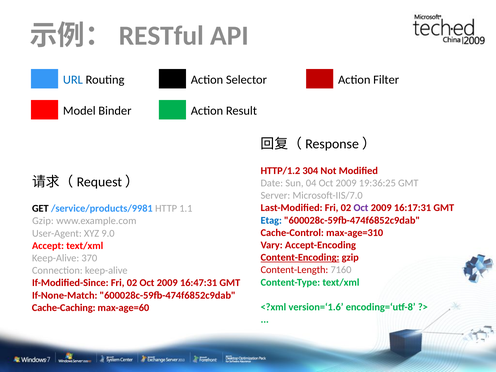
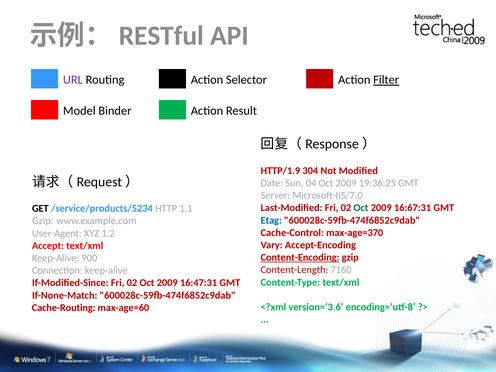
URL colour: blue -> purple
Filter underline: none -> present
HTTP/1.2: HTTP/1.2 -> HTTP/1.9
Oct at (361, 208) colour: purple -> green
16:17:31: 16:17:31 -> 16:67:31
/service/products/9981: /service/products/9981 -> /service/products/5234
max-age=310: max-age=310 -> max-age=370
9.0: 9.0 -> 1.2
370: 370 -> 900
version=‘1.6: version=‘1.6 -> version=‘3.6
Cache-Caching: Cache-Caching -> Cache-Routing
